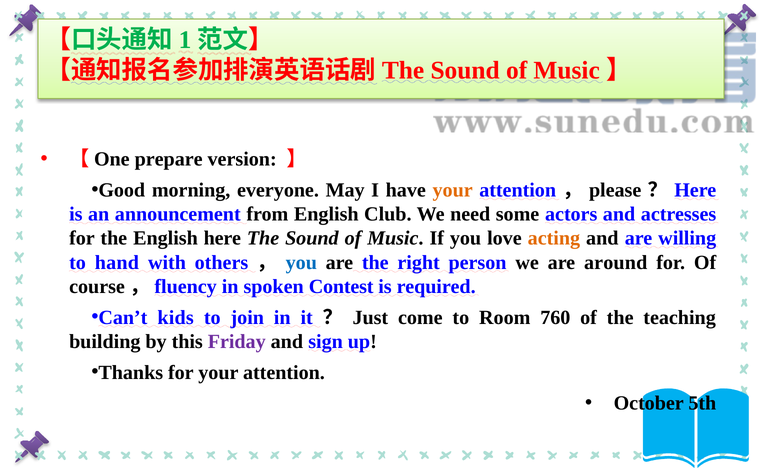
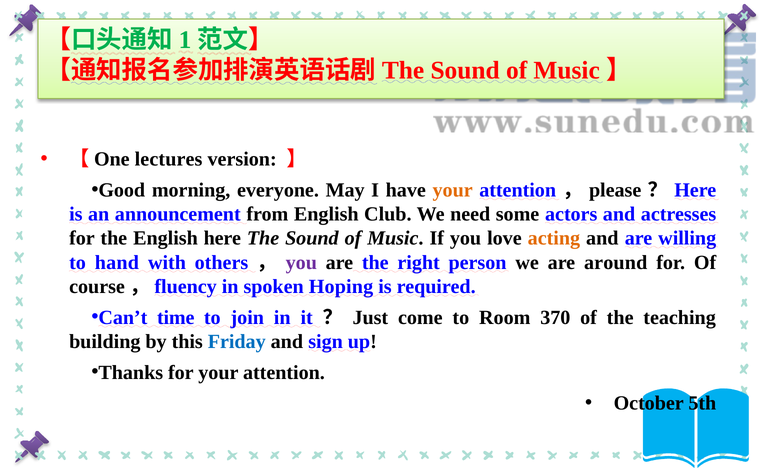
prepare: prepare -> lectures
you at (301, 263) colour: blue -> purple
Contest: Contest -> Hoping
kids: kids -> time
760: 760 -> 370
Friday colour: purple -> blue
